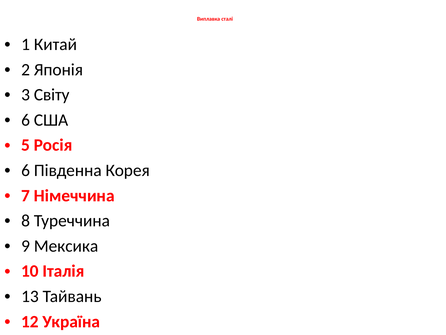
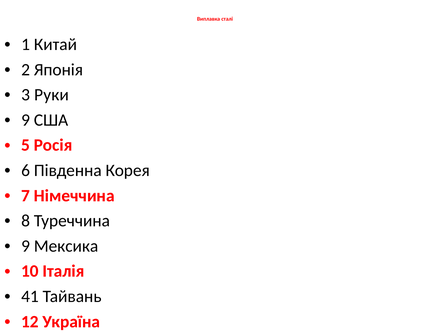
Світу: Світу -> Руки
6 at (26, 120): 6 -> 9
13: 13 -> 41
